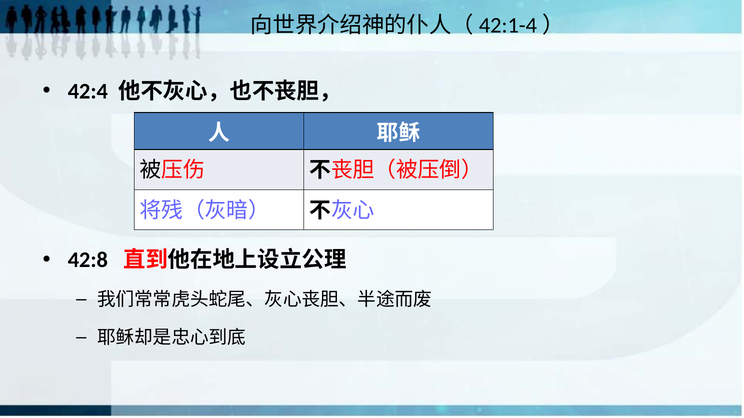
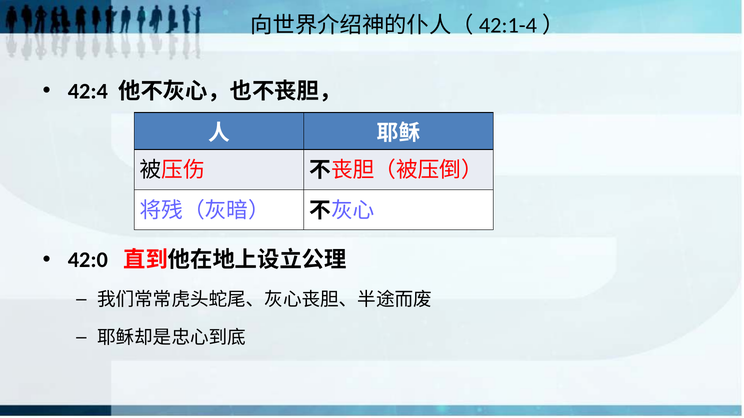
42:8: 42:8 -> 42:0
